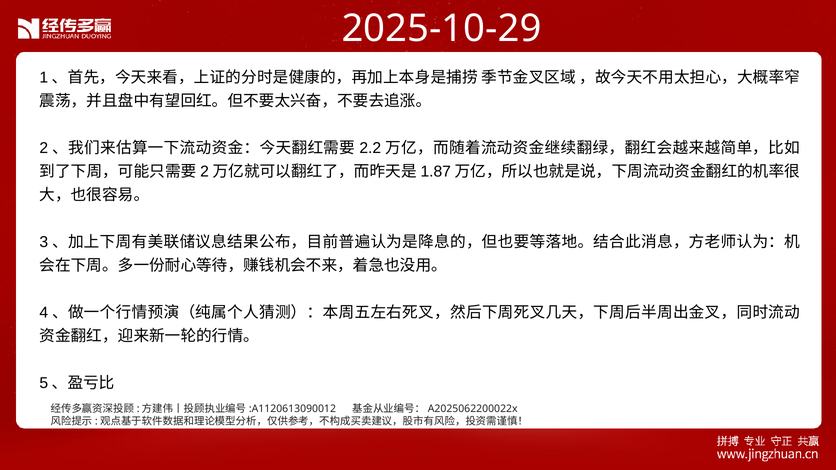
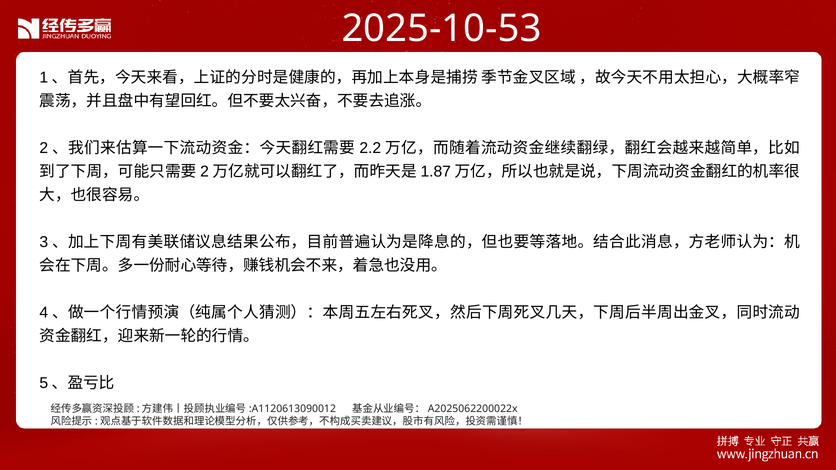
2025-10-29: 2025-10-29 -> 2025-10-53
